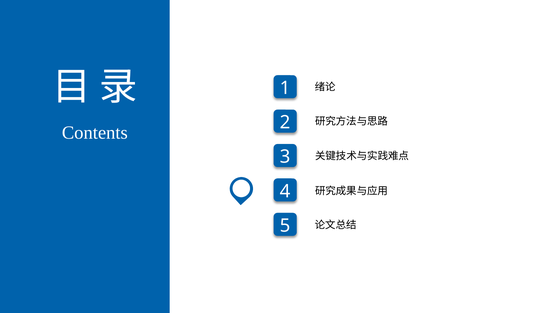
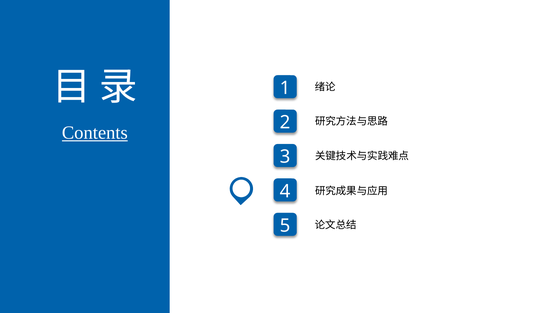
Contents underline: none -> present
